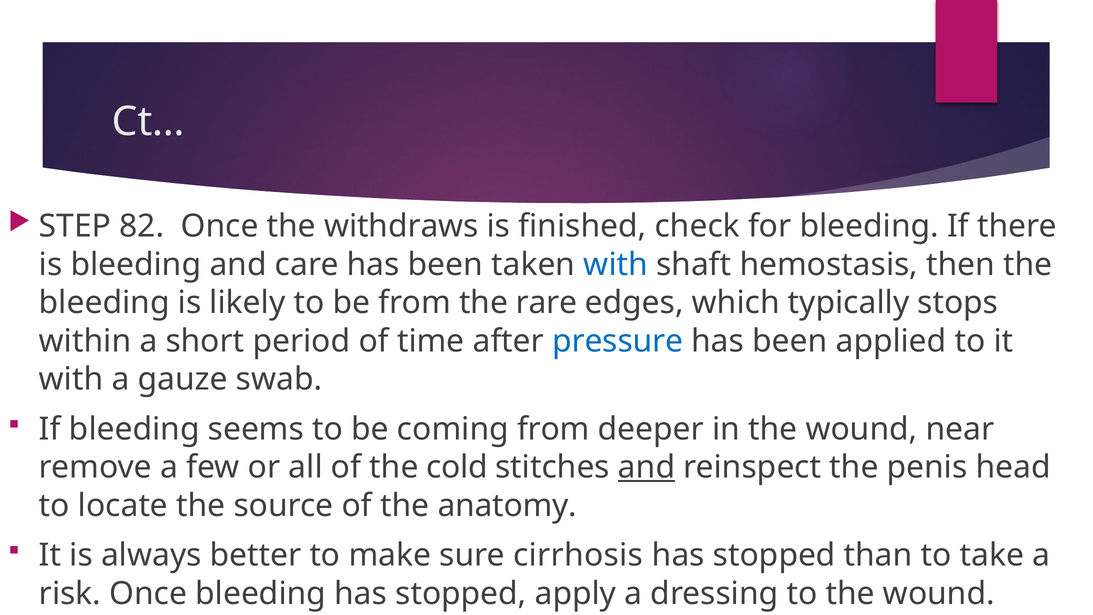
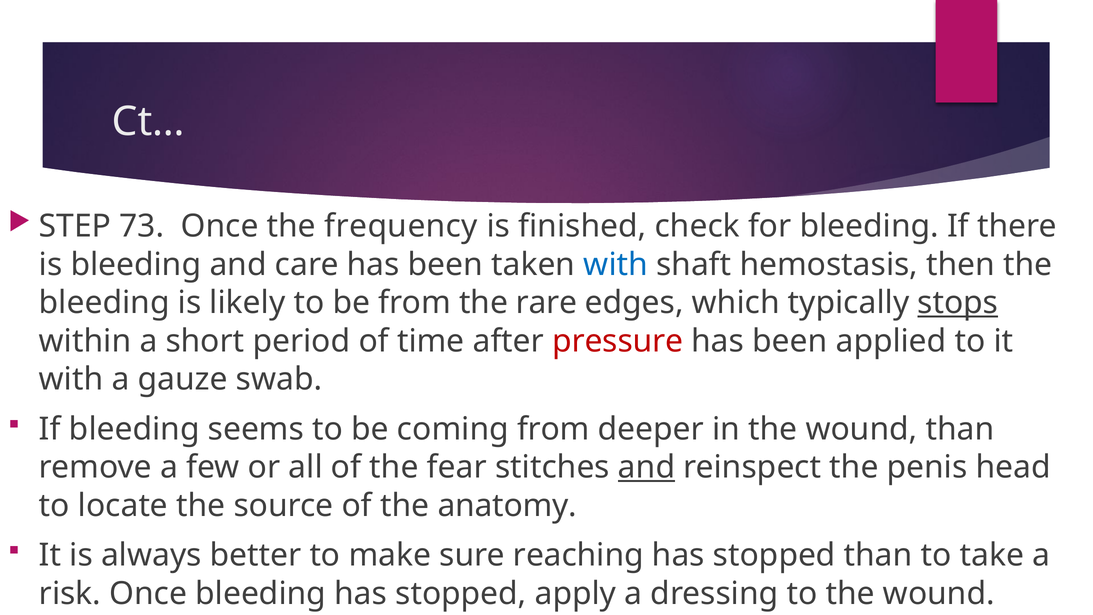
82: 82 -> 73
withdraws: withdraws -> frequency
stops underline: none -> present
pressure colour: blue -> red
wound near: near -> than
cold: cold -> fear
cirrhosis: cirrhosis -> reaching
